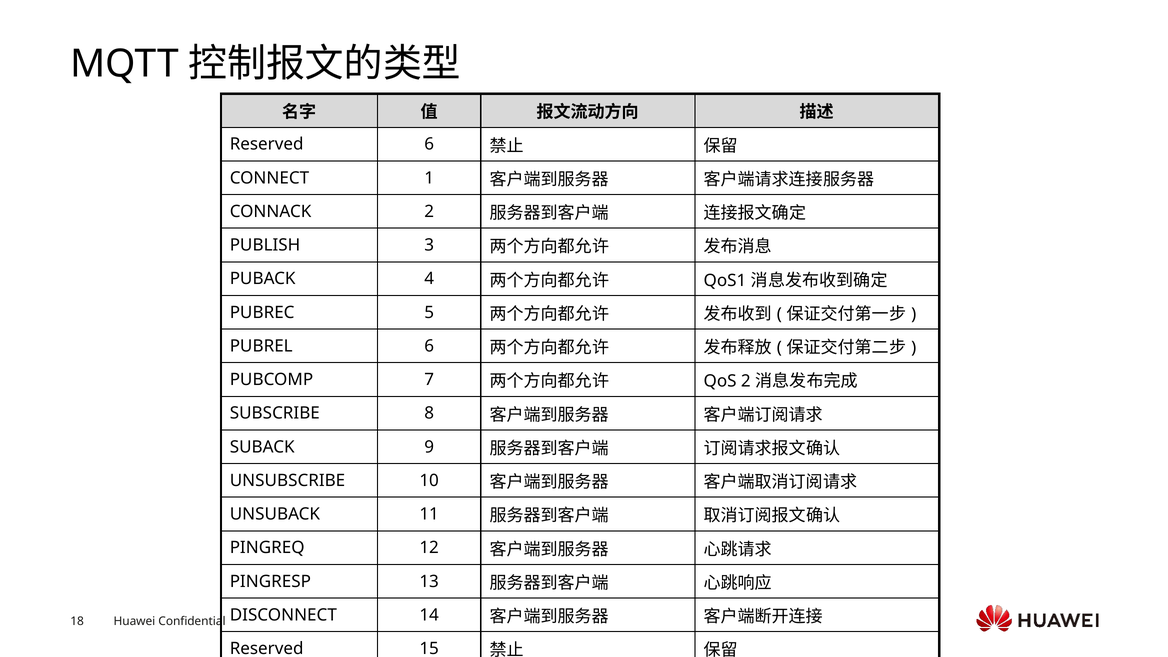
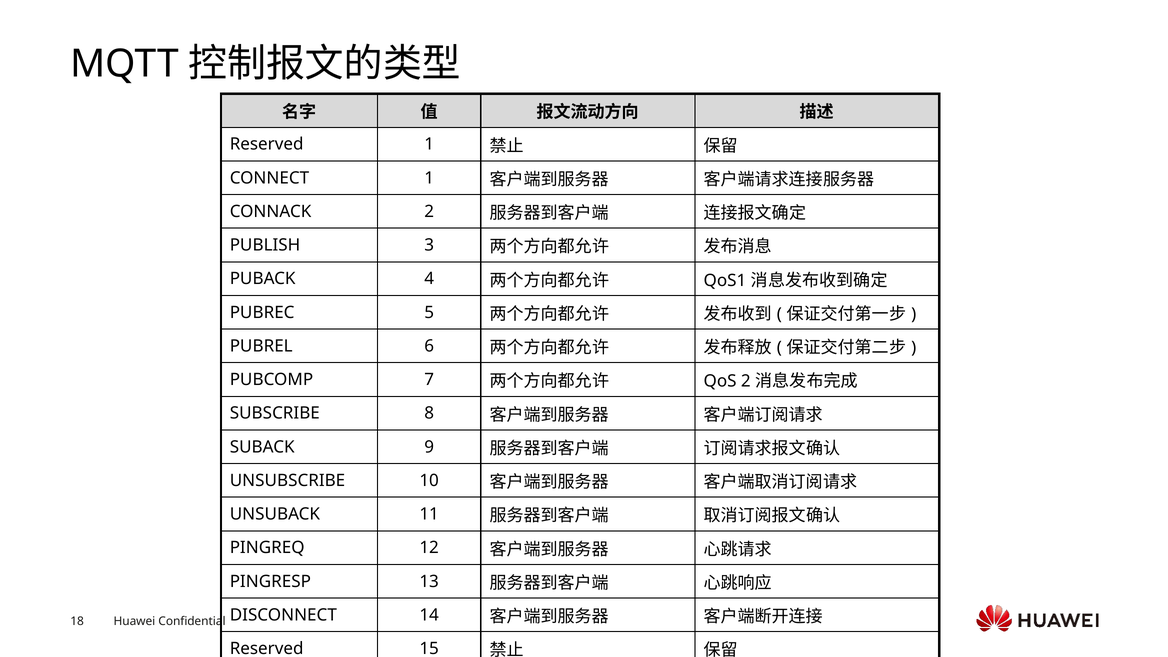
Reserved 6: 6 -> 1
